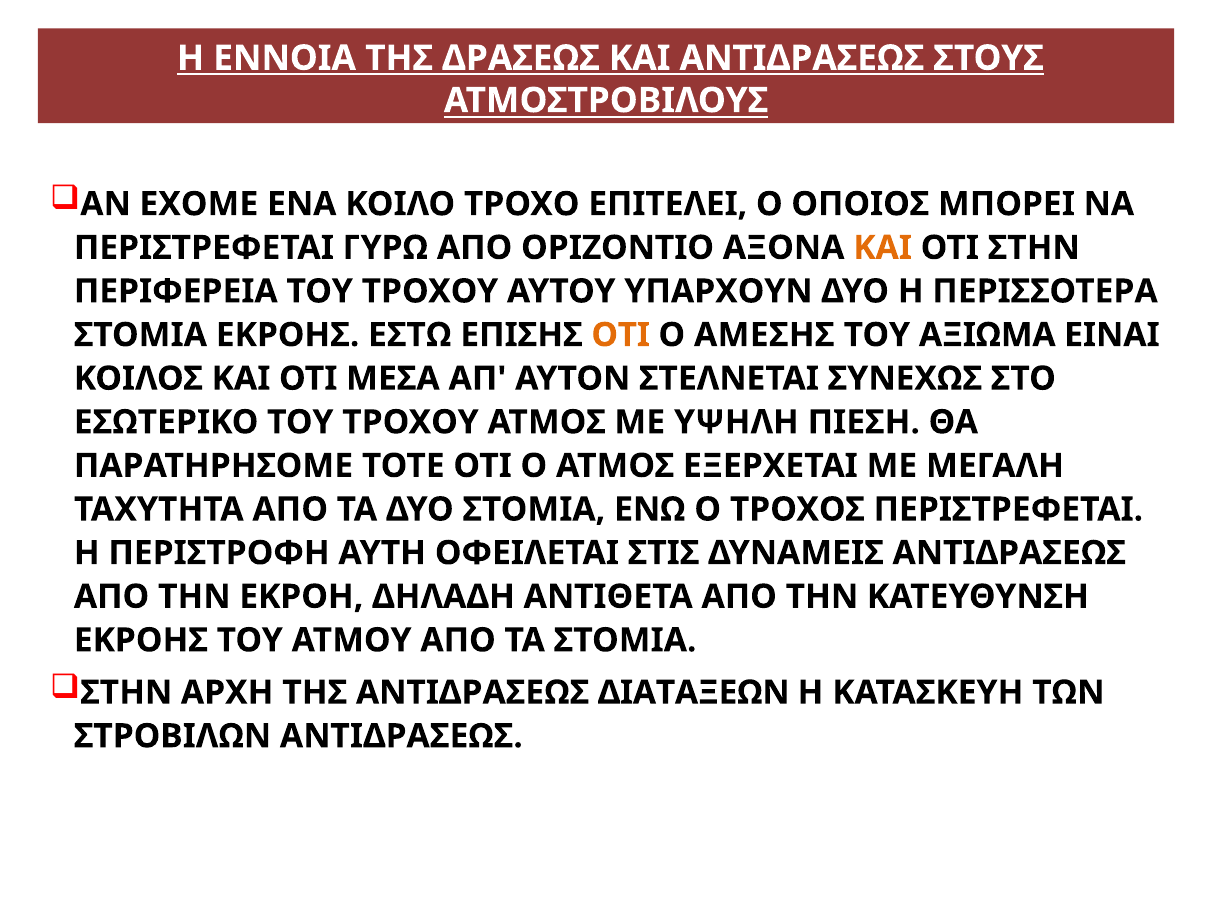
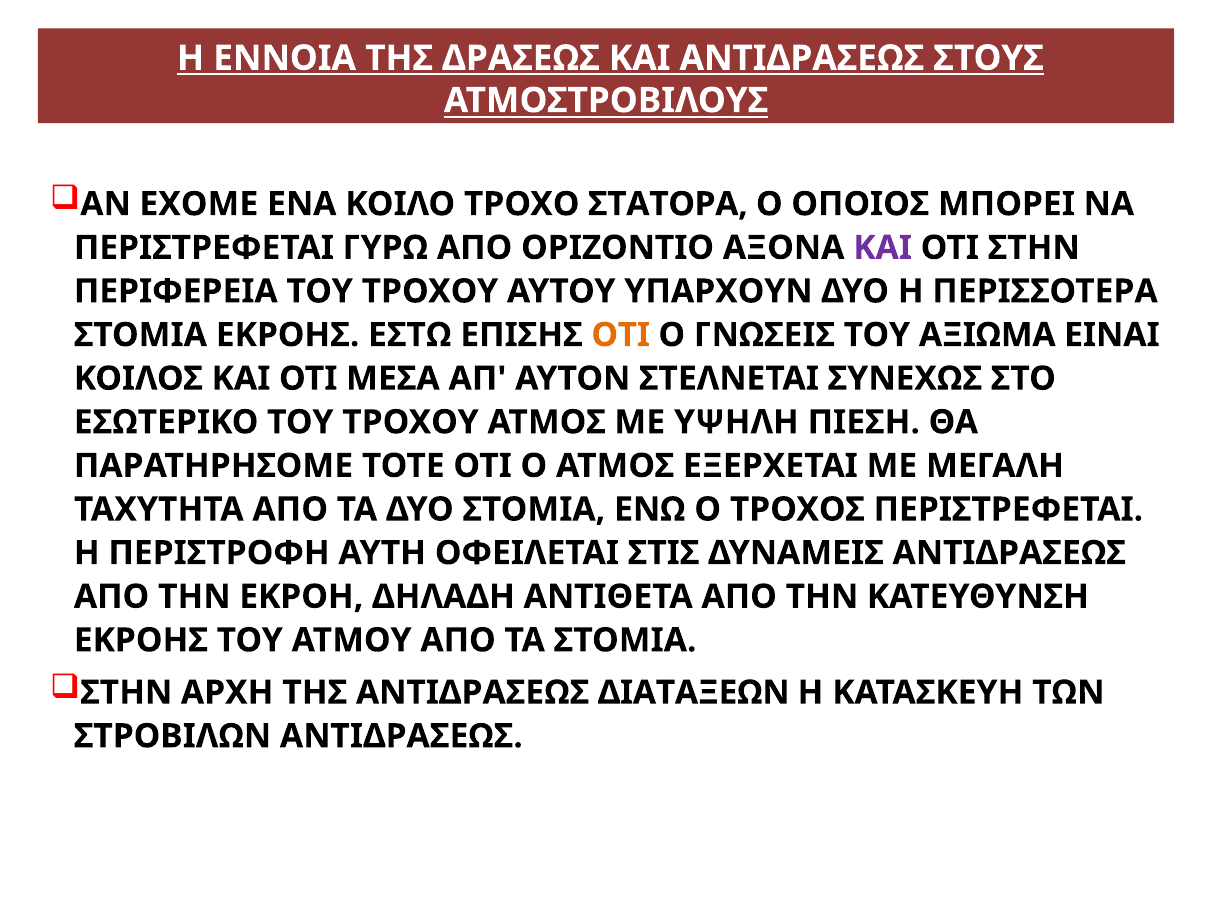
ΕΠΙΤΕΛΕΙ: ΕΠΙΤΕΛΕΙ -> ΣΤΑΤΟΡΑ
ΚΑΙ at (883, 248) colour: orange -> purple
ΑΜΕΣΗΣ: ΑΜΕΣΗΣ -> ΓΝΩΣΕΙΣ
